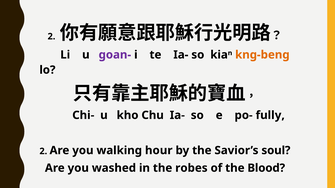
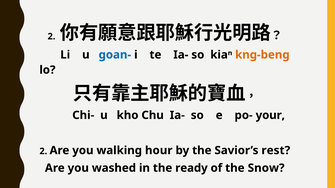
goan- colour: purple -> blue
fully: fully -> your
soul: soul -> rest
robes: robes -> ready
Blood: Blood -> Snow
